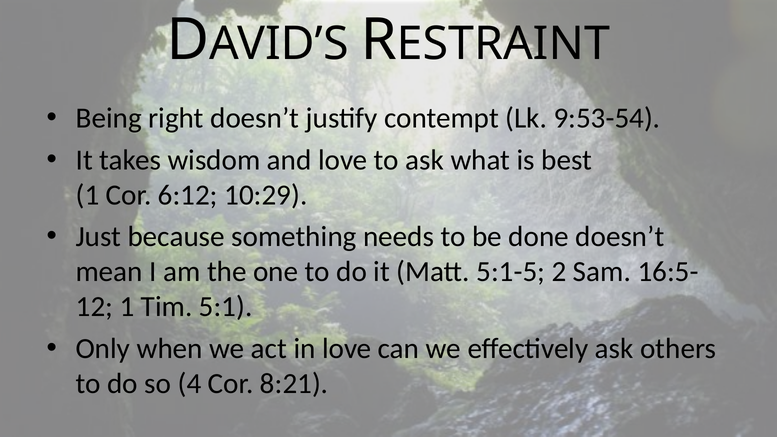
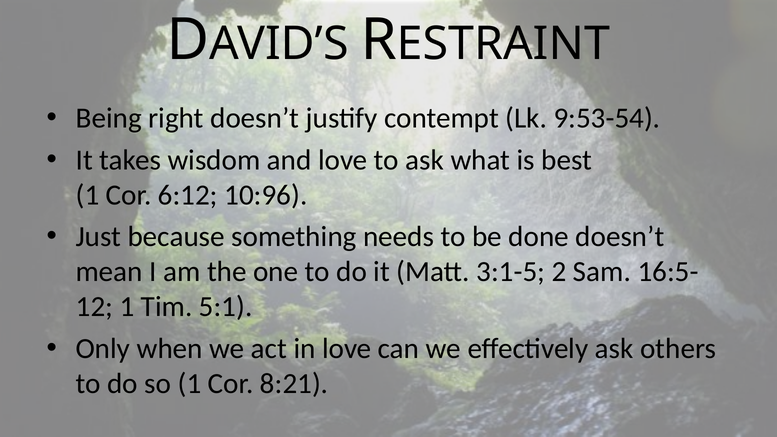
10:29: 10:29 -> 10:96
5:1-5: 5:1-5 -> 3:1-5
so 4: 4 -> 1
